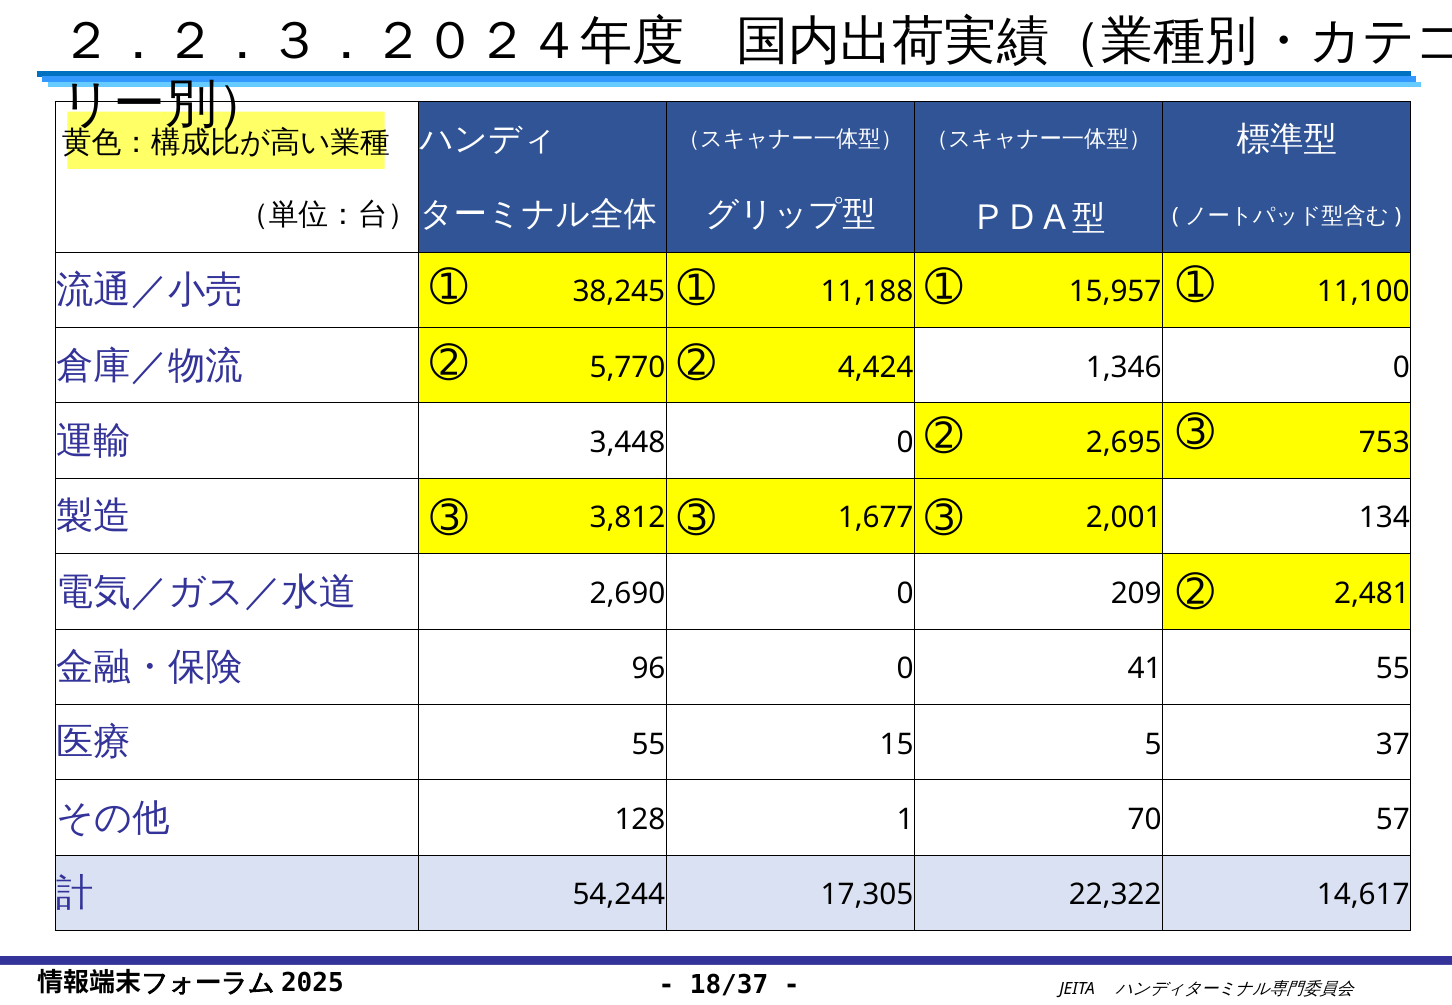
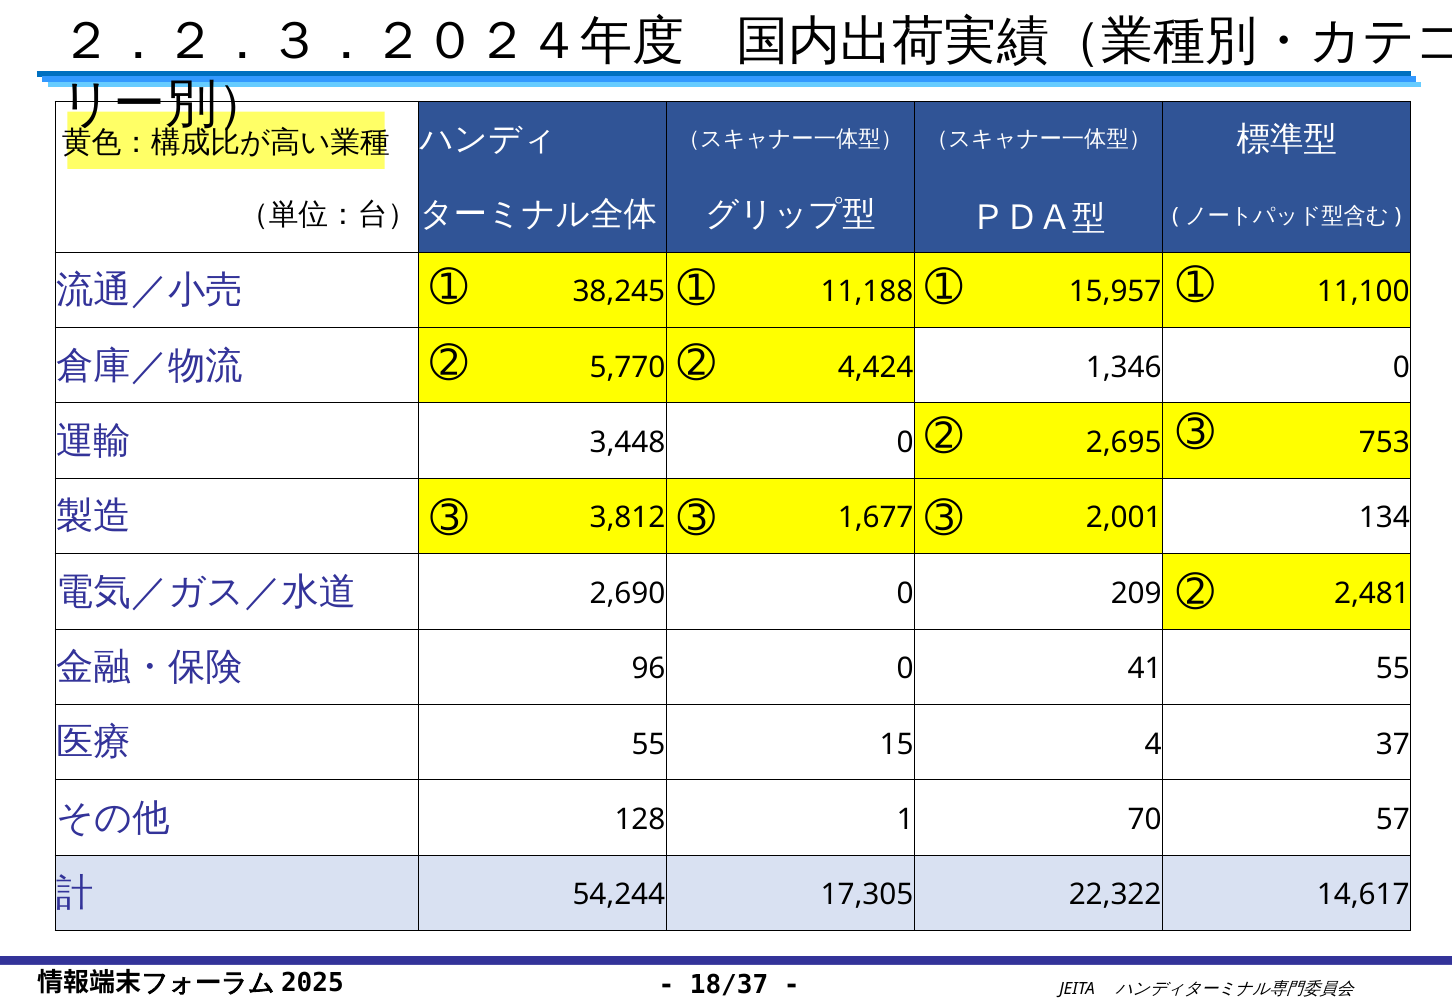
5: 5 -> 4
